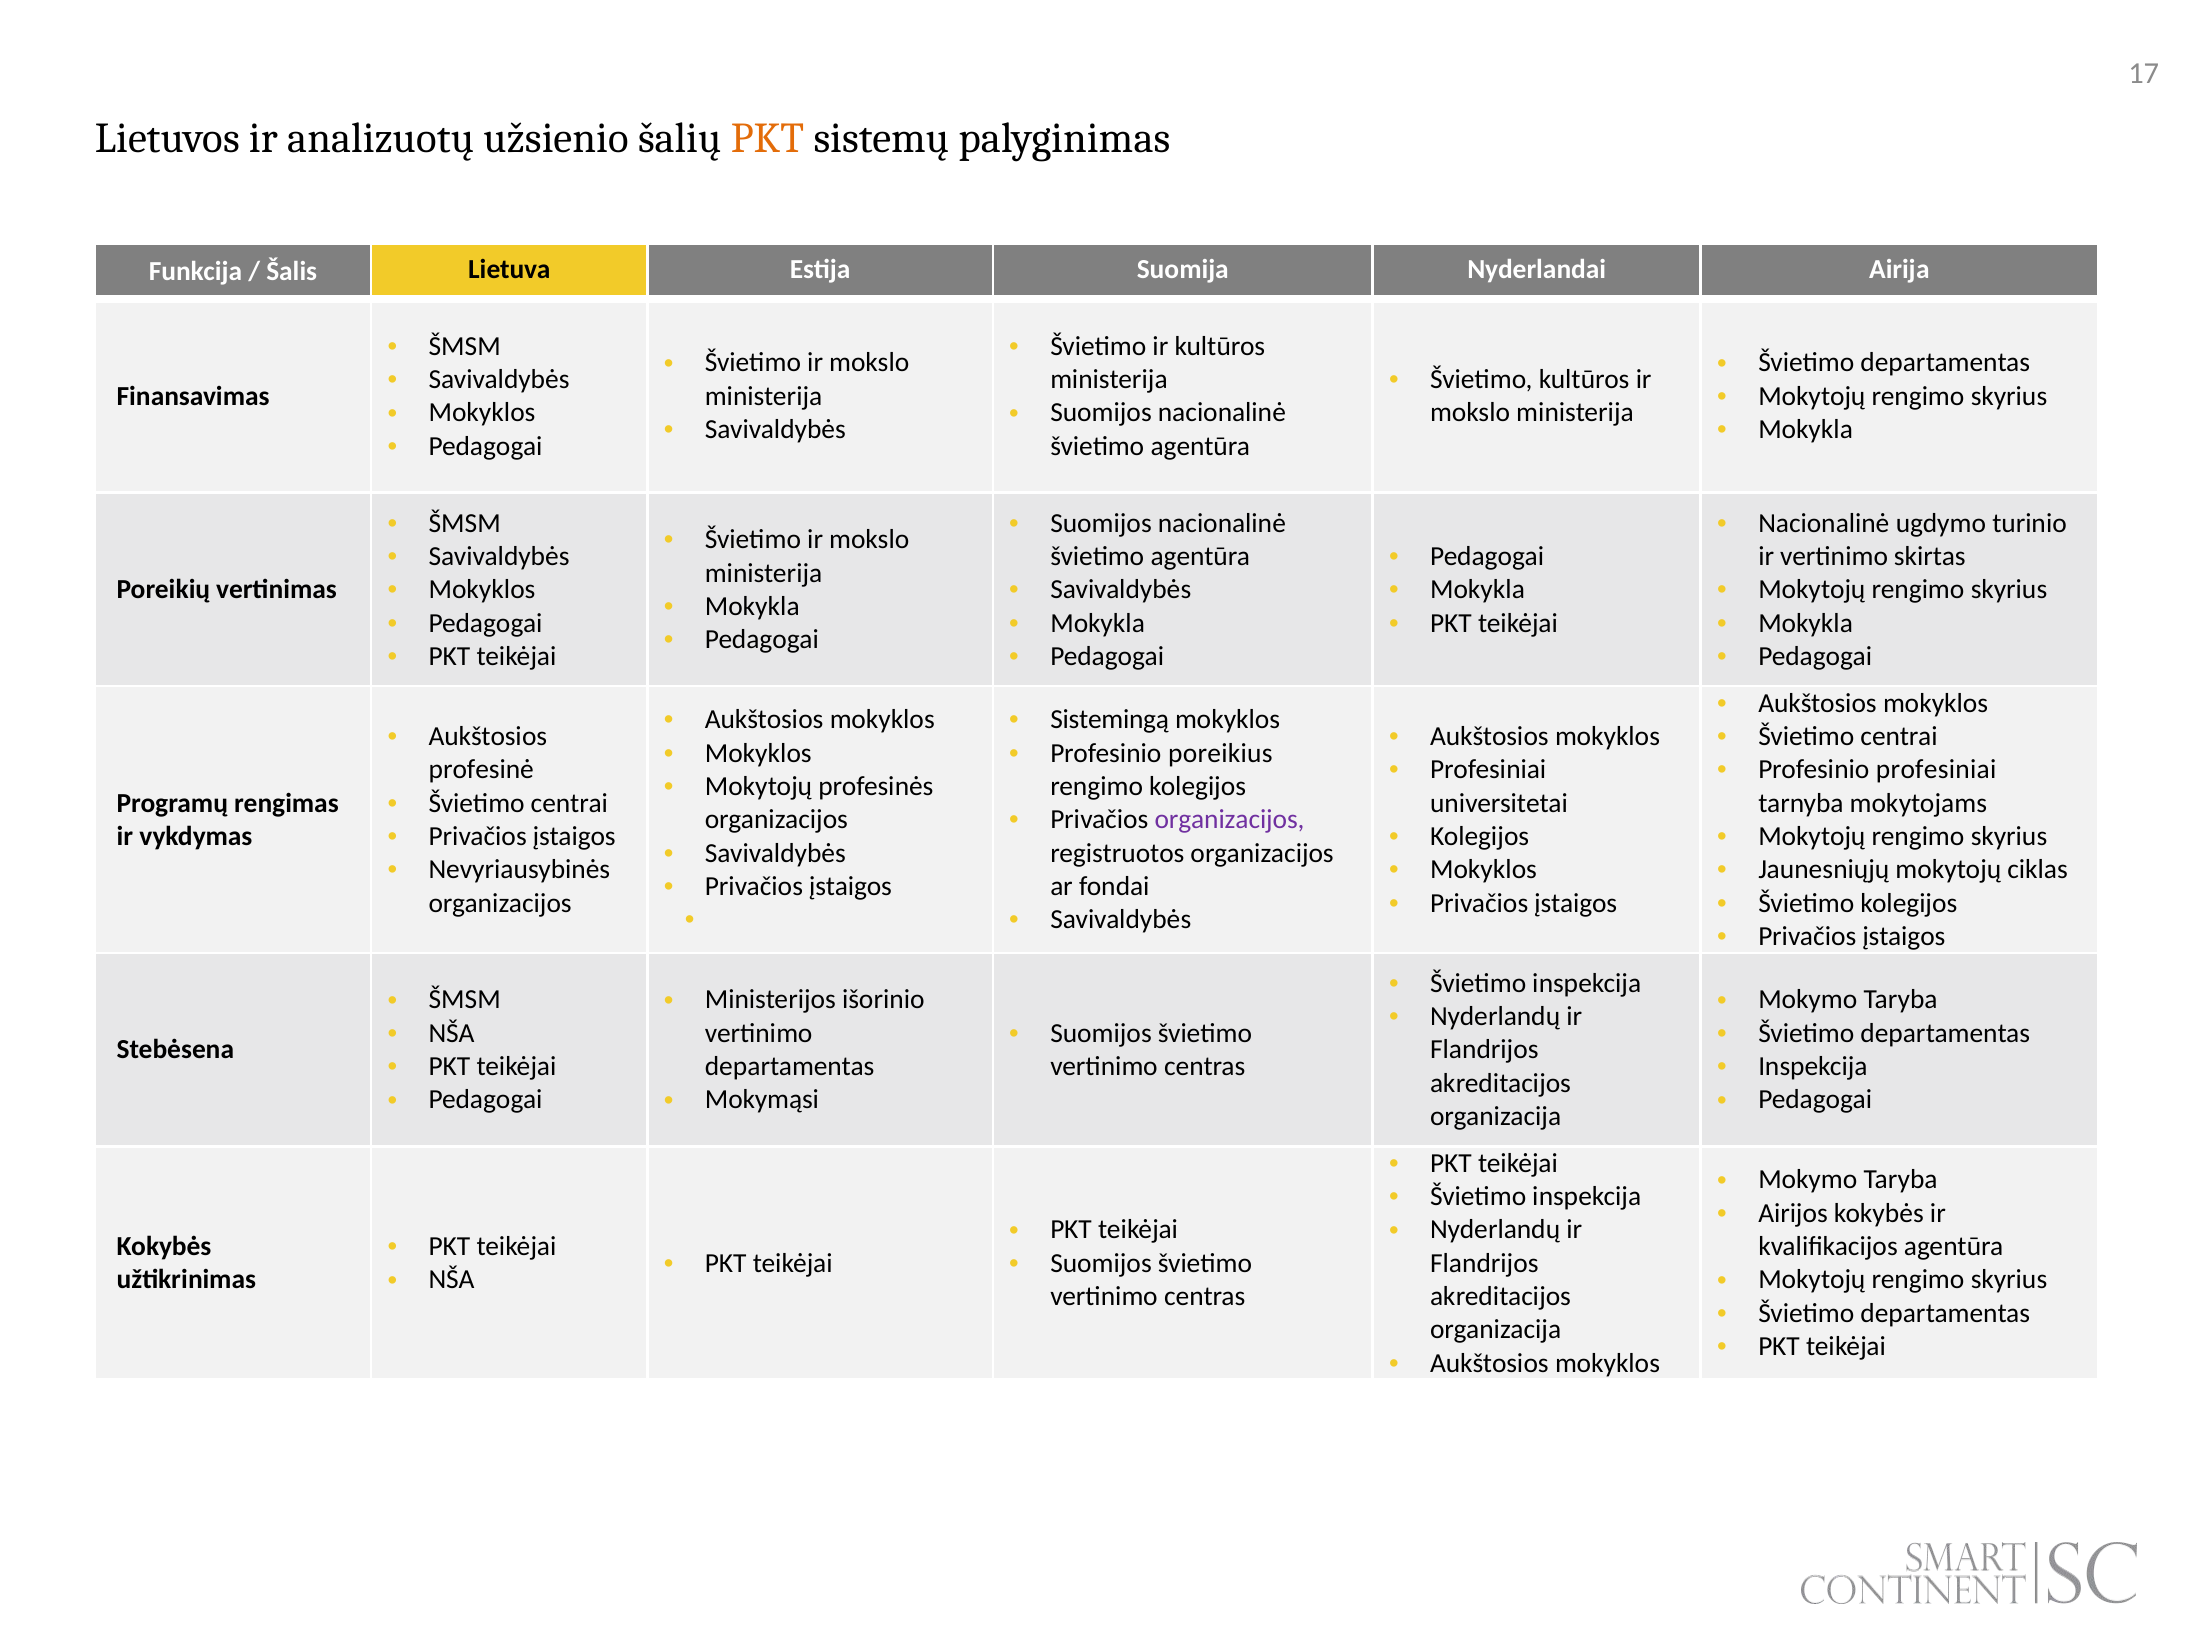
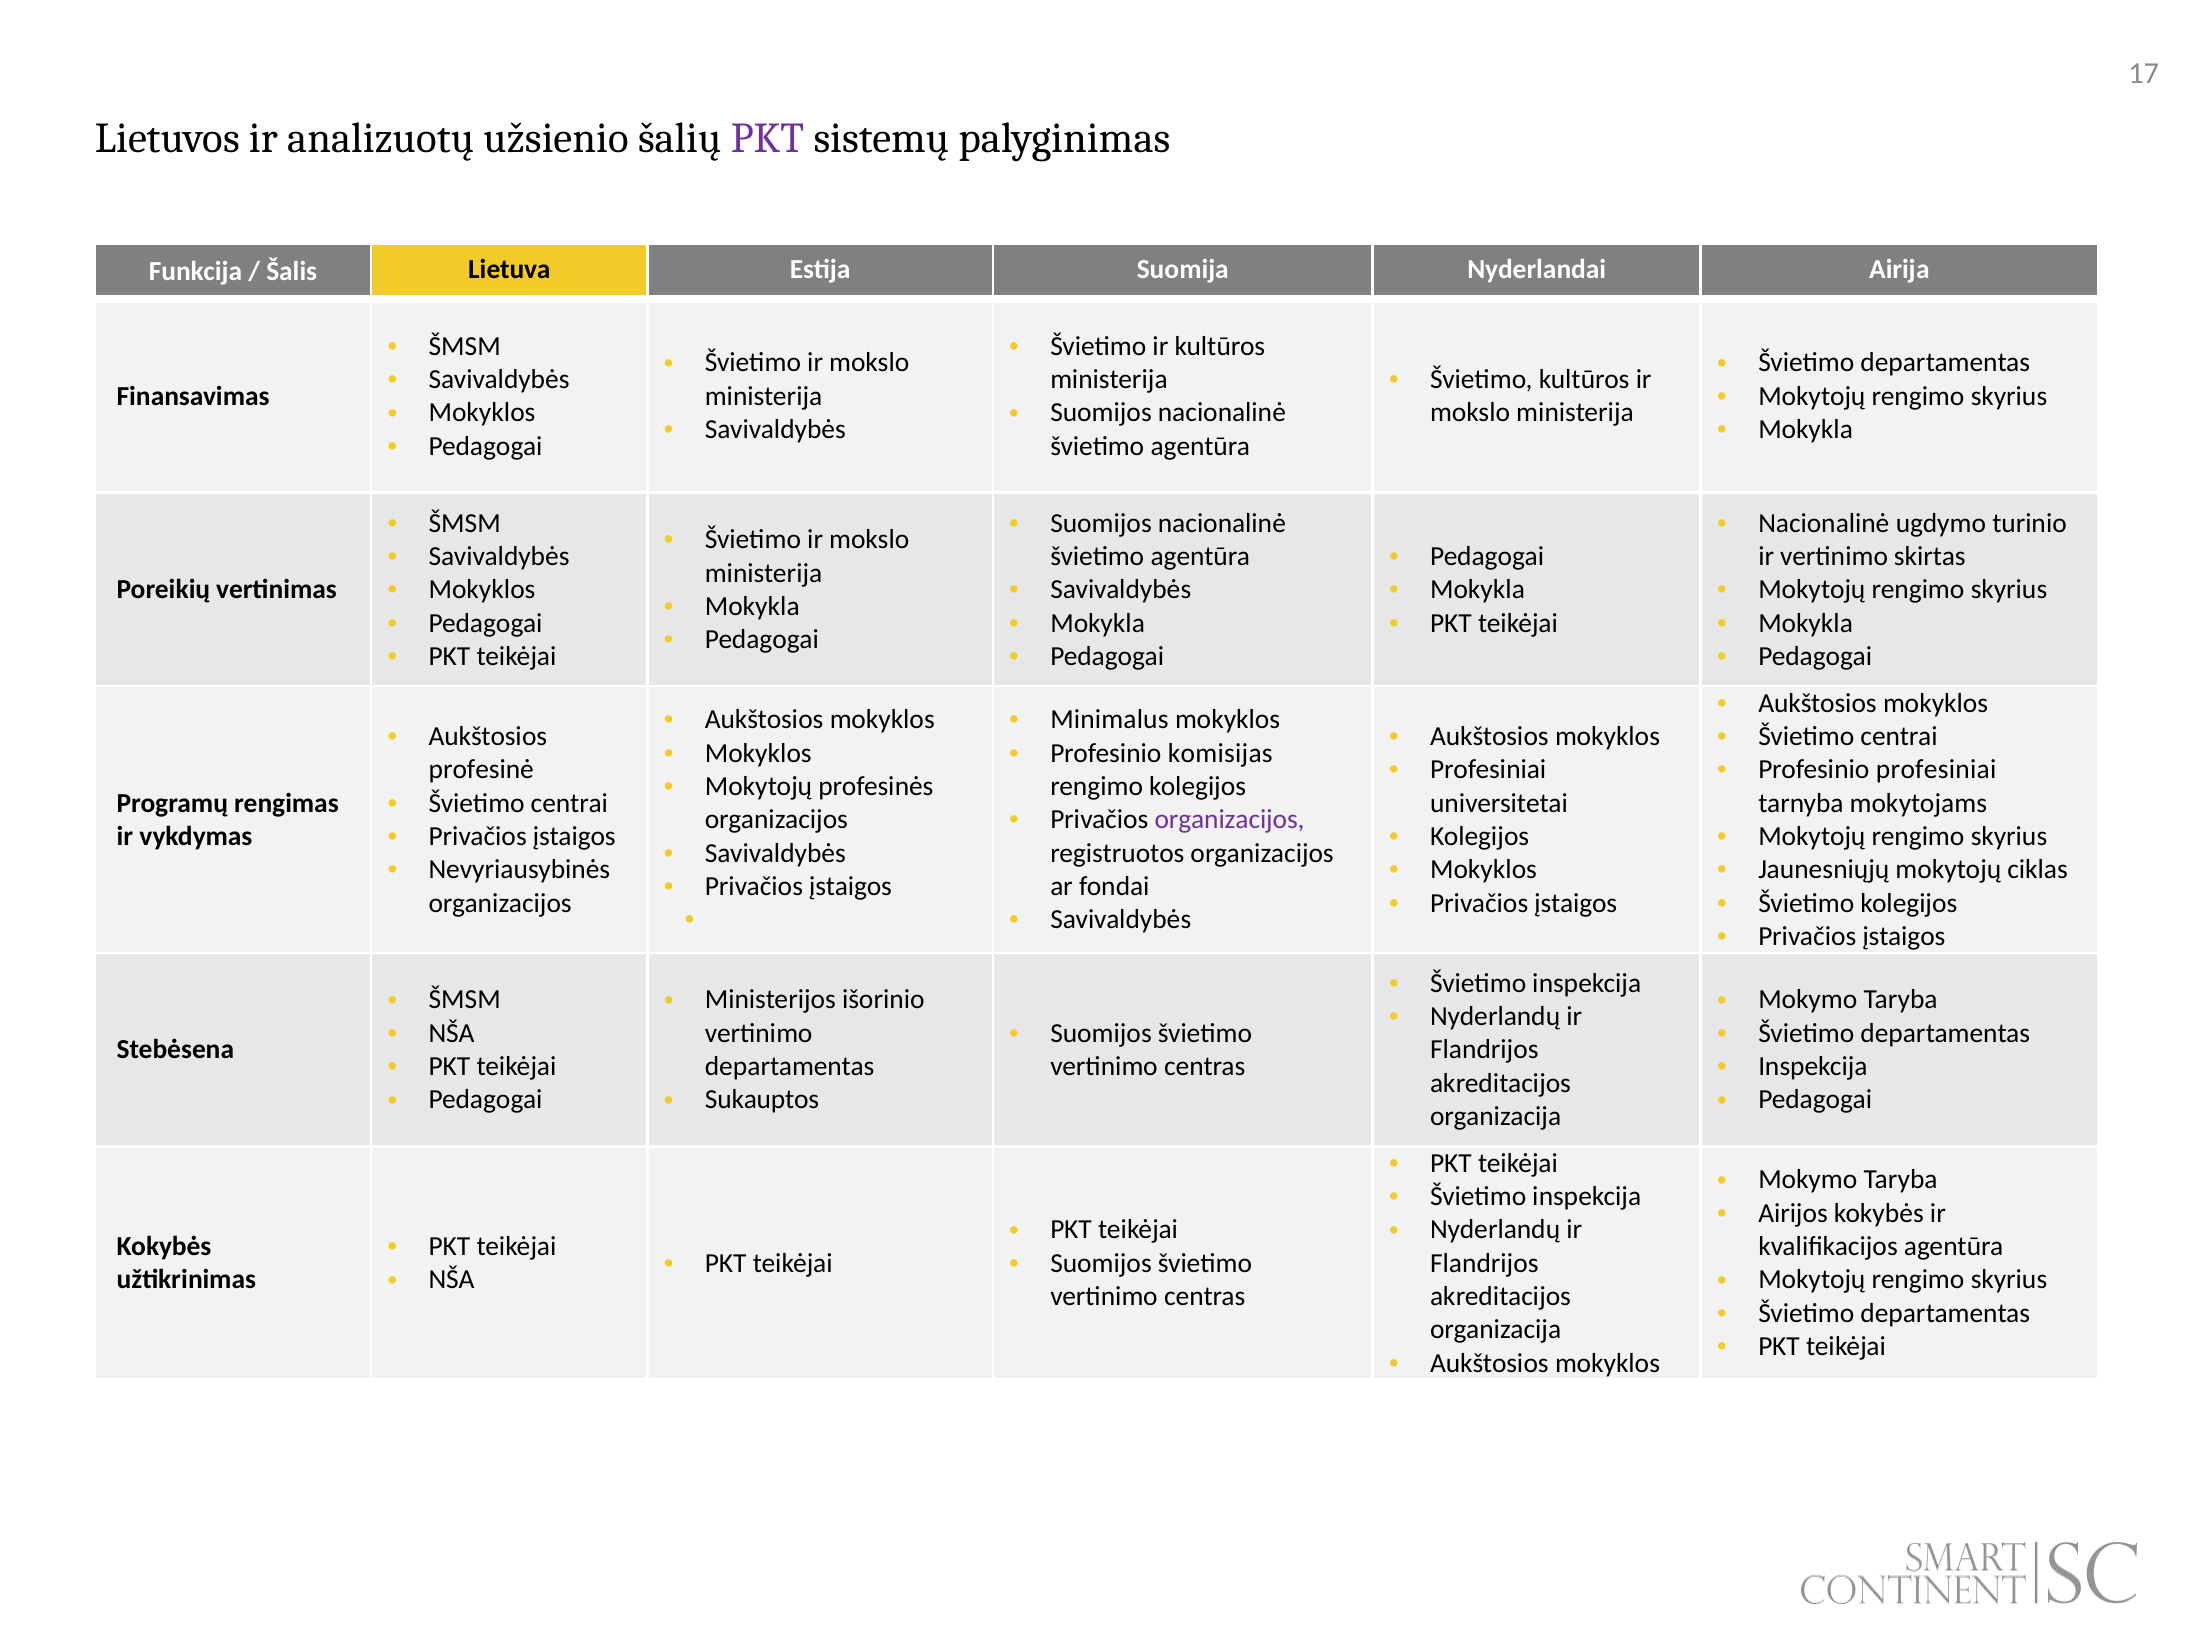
PKT at (768, 138) colour: orange -> purple
Sistemingą: Sistemingą -> Minimalus
poreikius: poreikius -> komisijas
Mokymąsi: Mokymąsi -> Sukauptos
